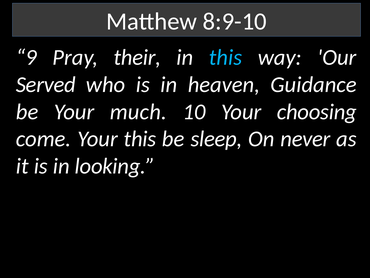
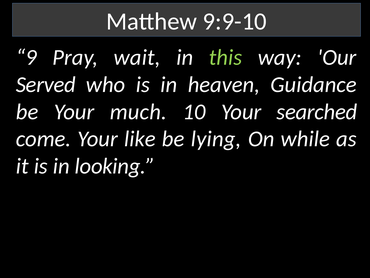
8:9-10: 8:9-10 -> 9:9-10
their: their -> wait
this at (226, 57) colour: light blue -> light green
choosing: choosing -> searched
Your this: this -> like
sleep: sleep -> lying
never: never -> while
